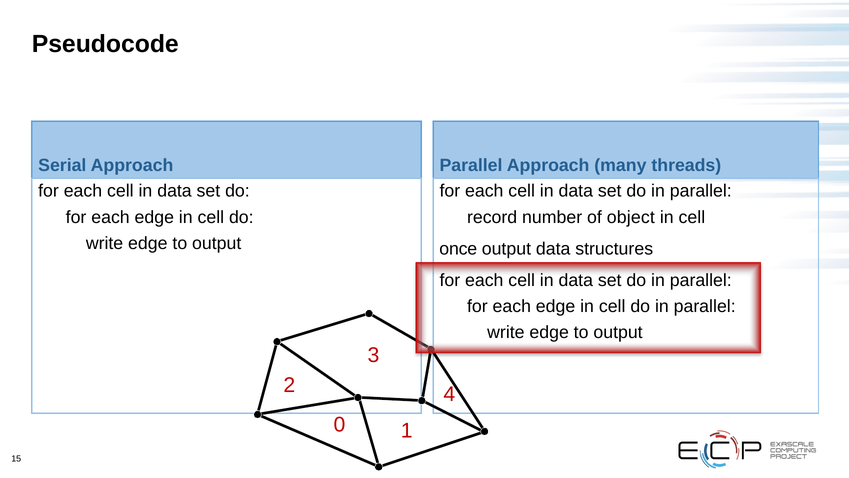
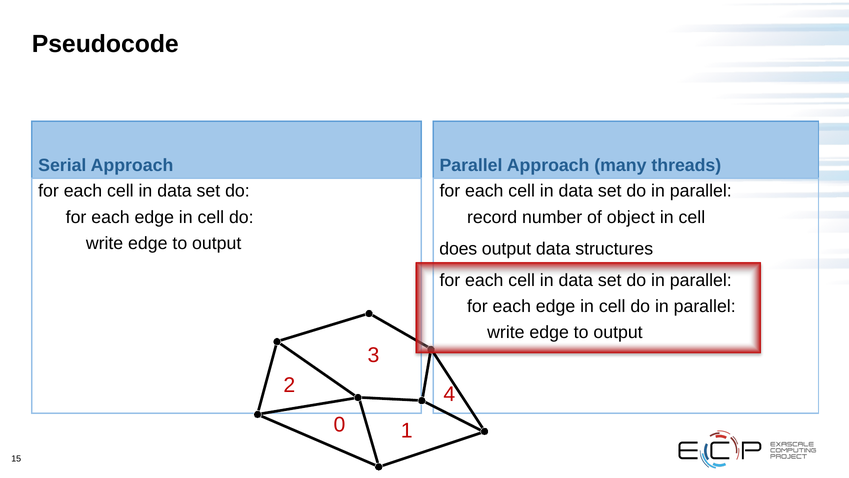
once: once -> does
